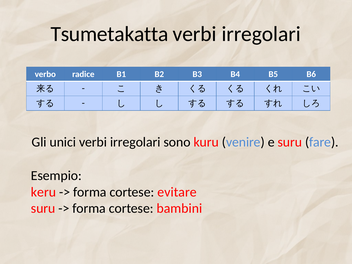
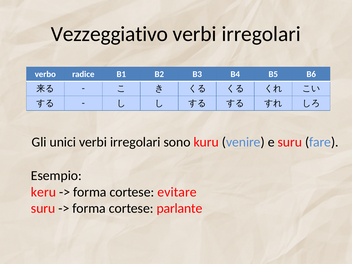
Tsumetakatta: Tsumetakatta -> Vezzeggiativo
bambini: bambini -> parlante
